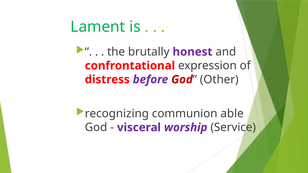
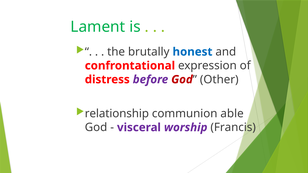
honest colour: purple -> blue
recognizing: recognizing -> relationship
Service: Service -> Francis
